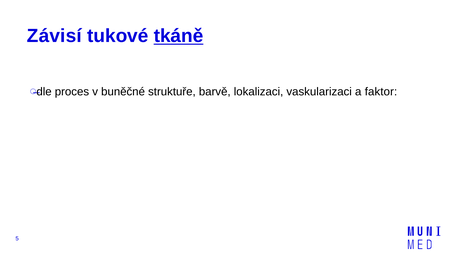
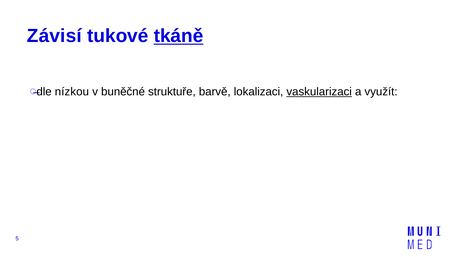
proces: proces -> nízkou
vaskularizaci underline: none -> present
faktor: faktor -> využít
